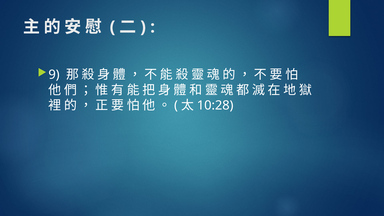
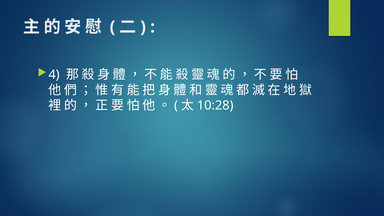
9: 9 -> 4
